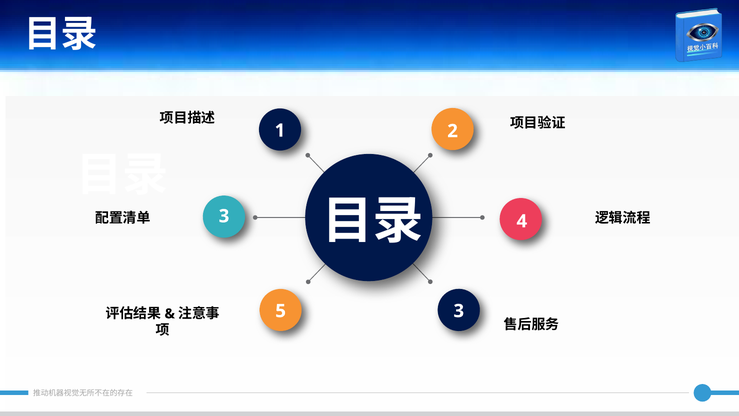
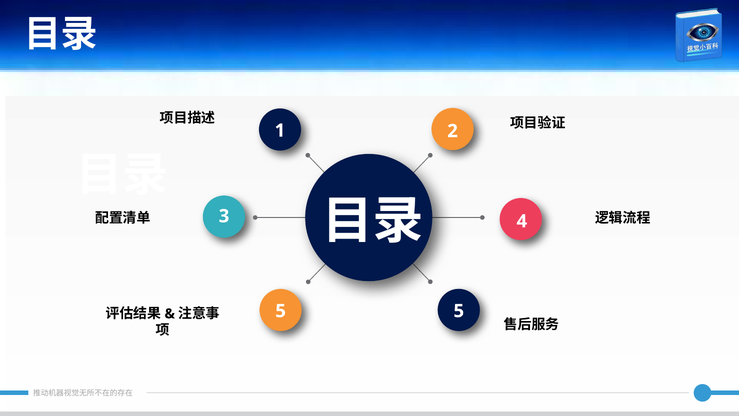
5 3: 3 -> 5
